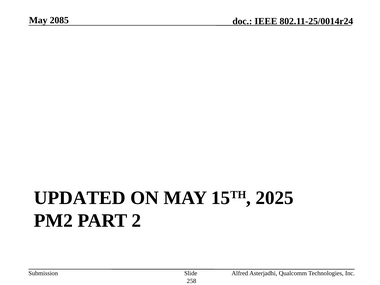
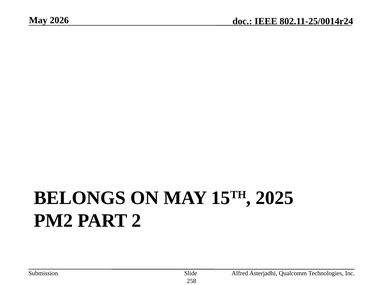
2085: 2085 -> 2026
UPDATED: UPDATED -> BELONGS
